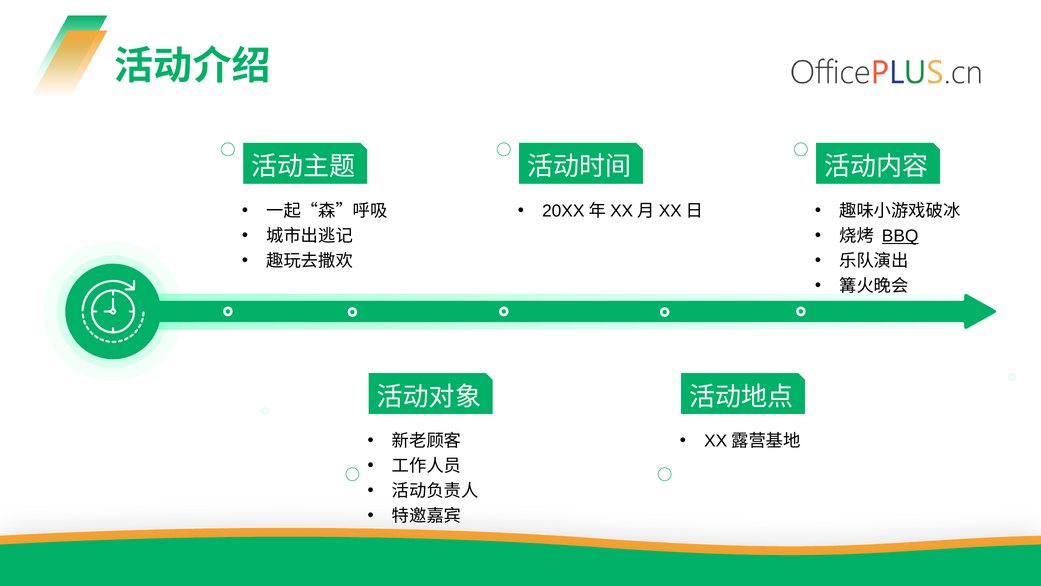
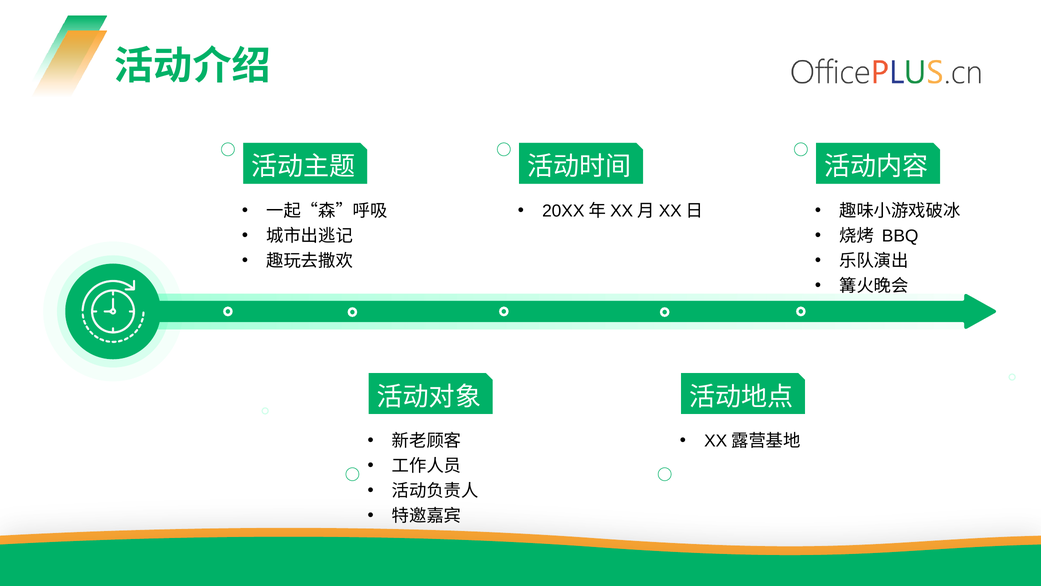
BBQ underline: present -> none
